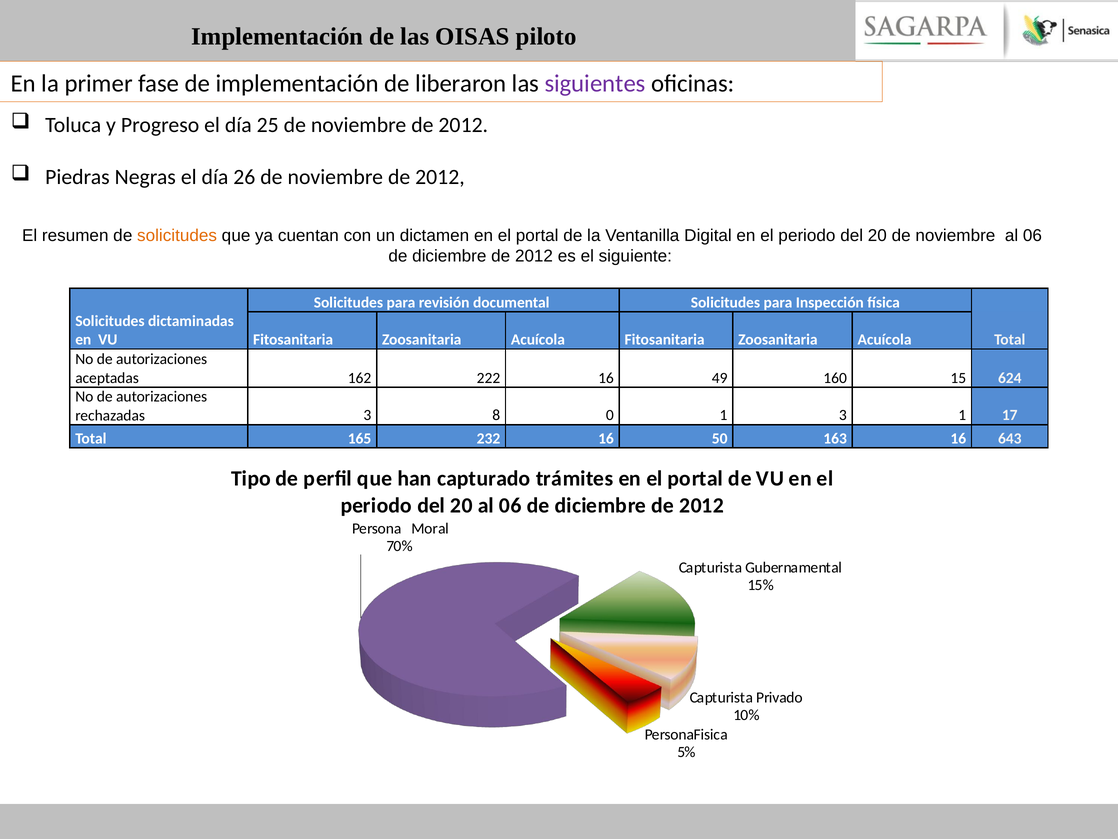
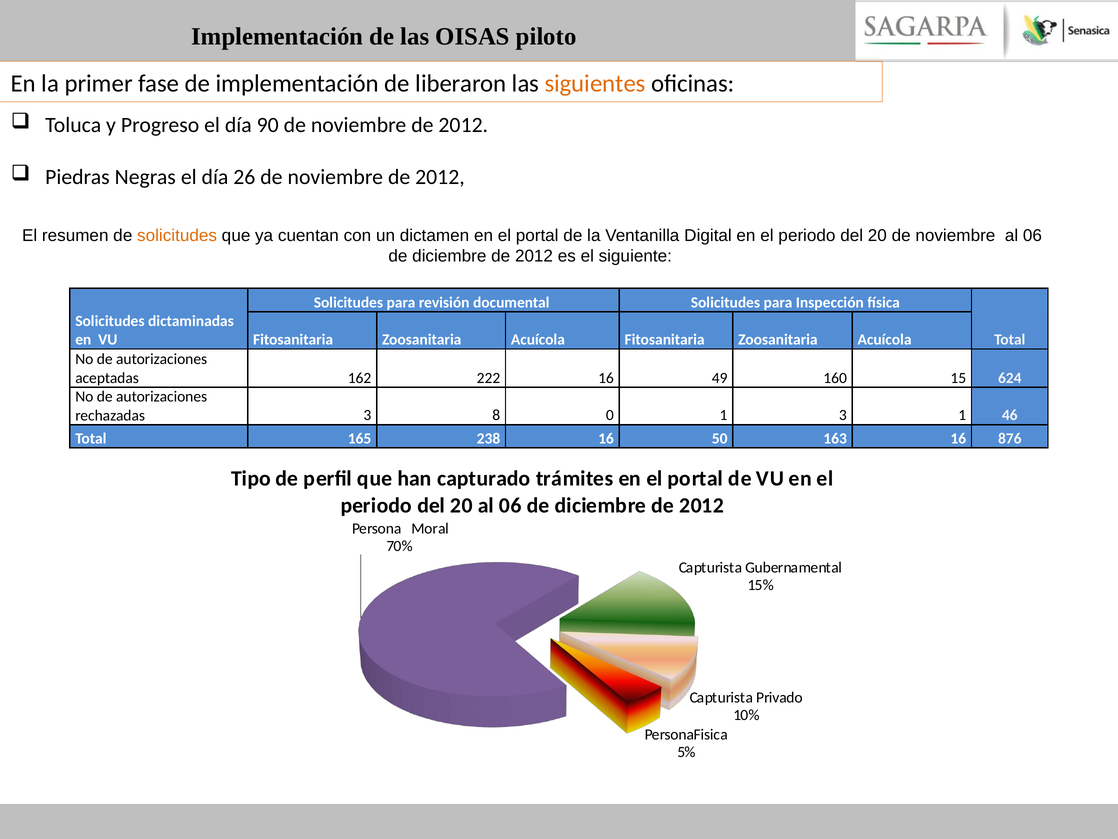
siguientes colour: purple -> orange
25: 25 -> 90
17: 17 -> 46
232: 232 -> 238
643: 643 -> 876
